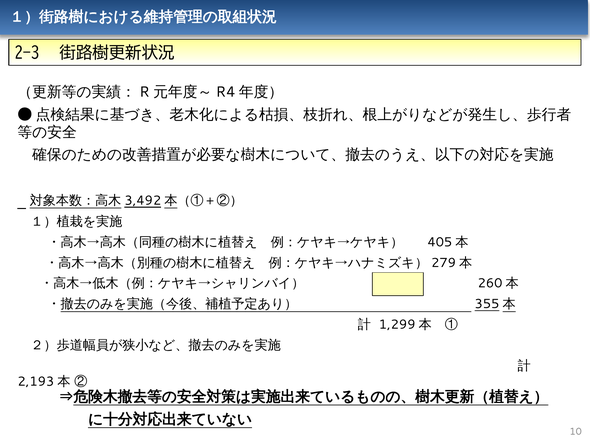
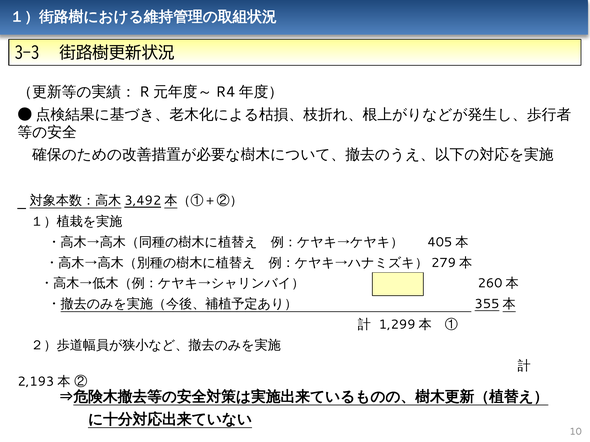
2-3: 2-3 -> 3-3
